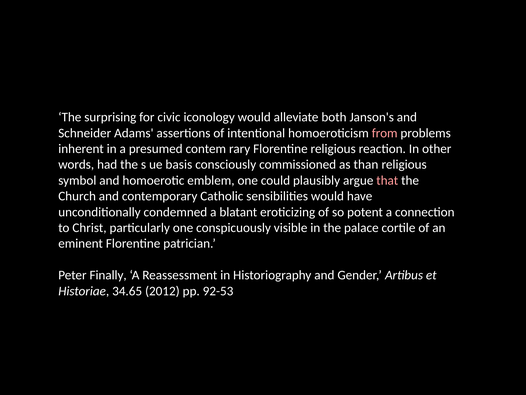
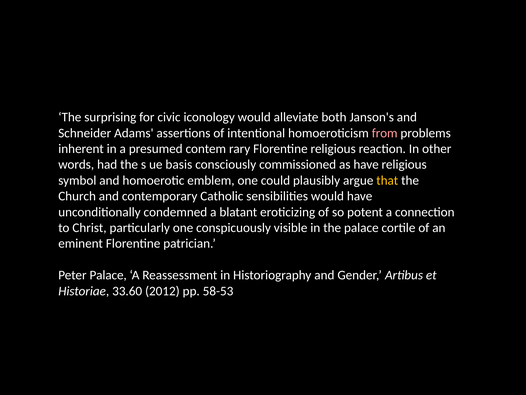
as than: than -> have
that colour: pink -> yellow
Peter Finally: Finally -> Palace
34.65: 34.65 -> 33.60
92-53: 92-53 -> 58-53
